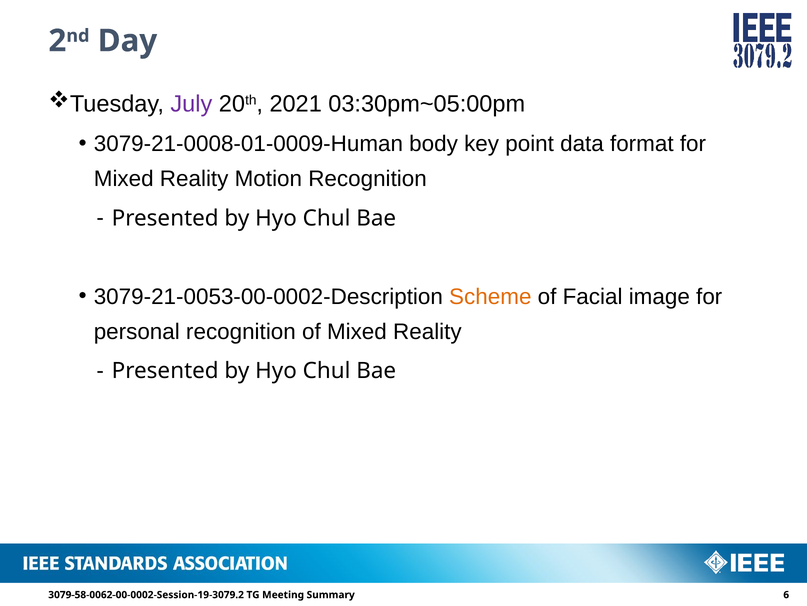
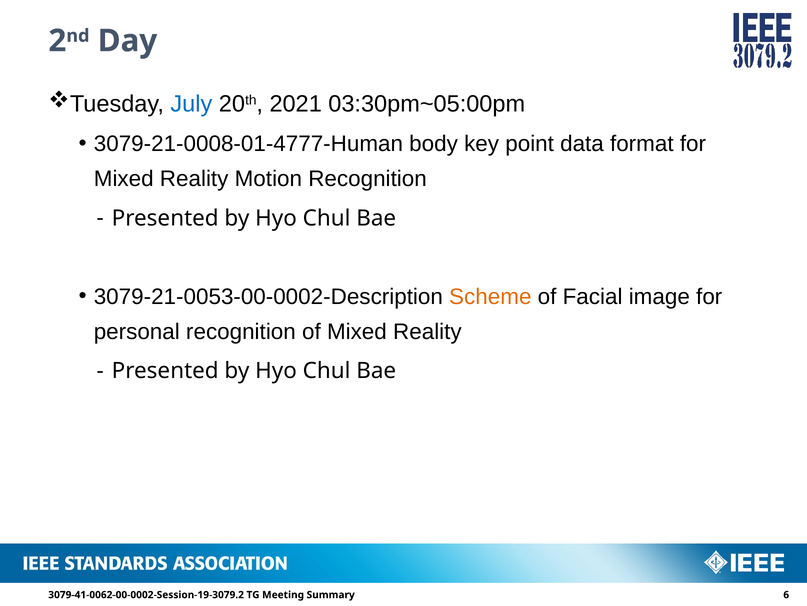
July colour: purple -> blue
3079-21-0008-01-0009-Human: 3079-21-0008-01-0009-Human -> 3079-21-0008-01-4777-Human
3079-58-0062-00-0002-Session-19-3079.2: 3079-58-0062-00-0002-Session-19-3079.2 -> 3079-41-0062-00-0002-Session-19-3079.2
